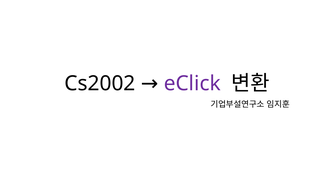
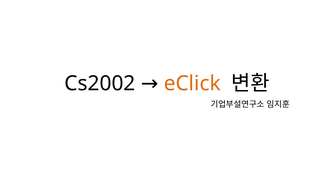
eClick colour: purple -> orange
